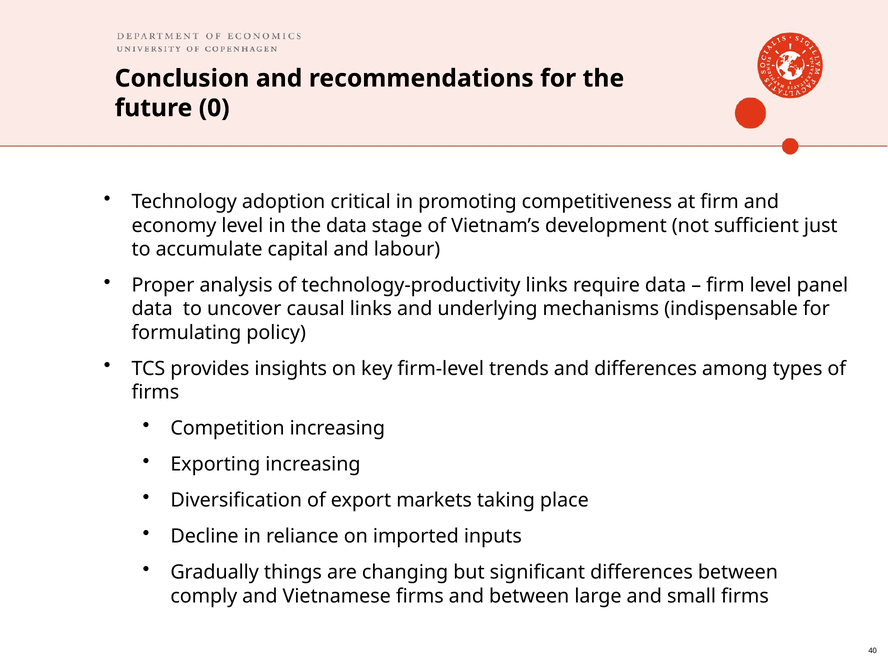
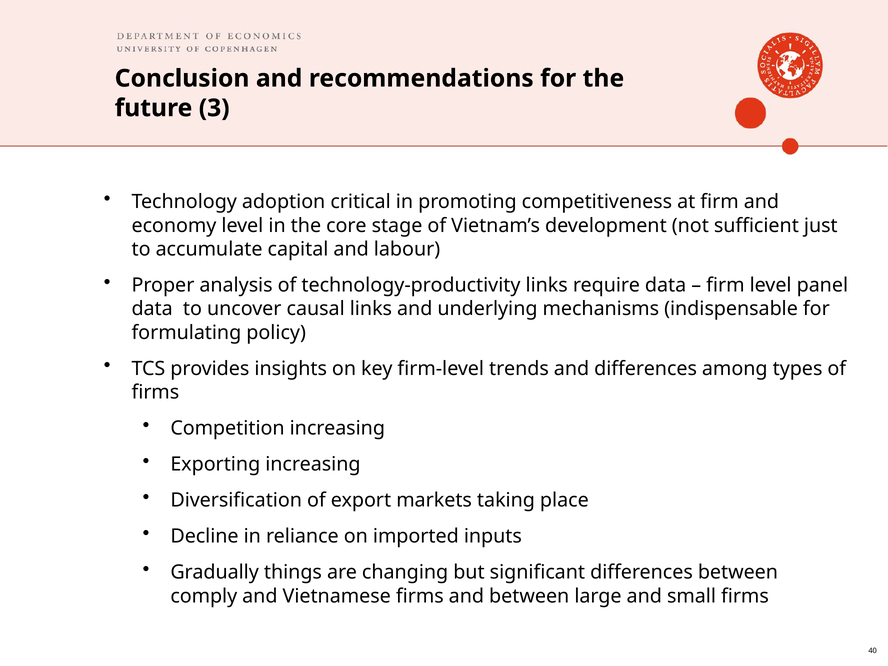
0: 0 -> 3
the data: data -> core
